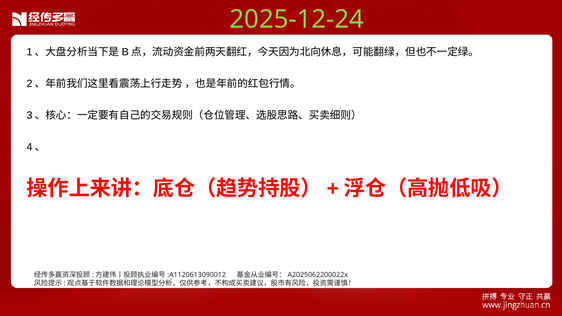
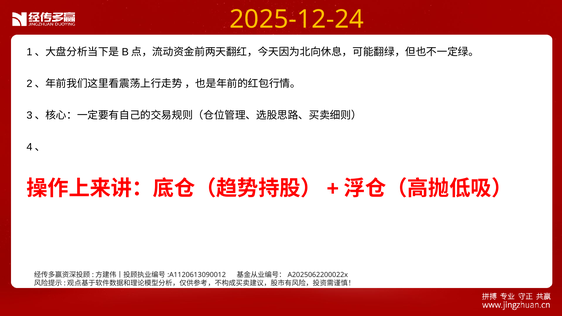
2025-12-24 colour: light green -> yellow
